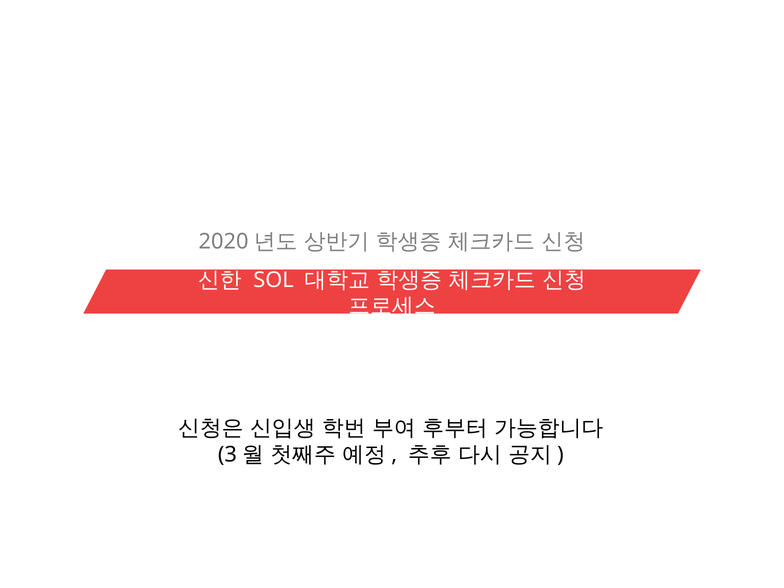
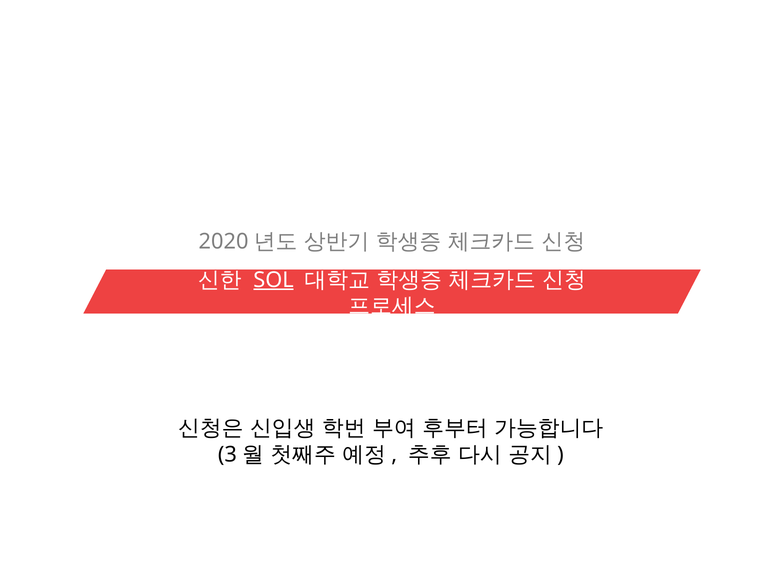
SOL underline: none -> present
